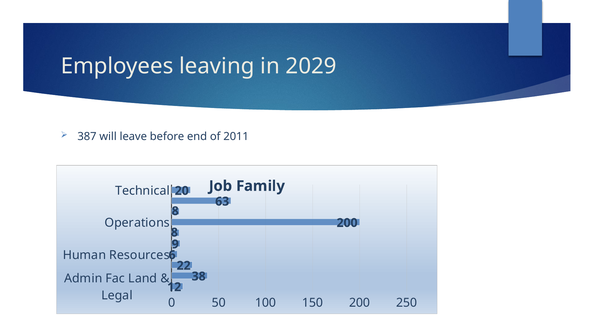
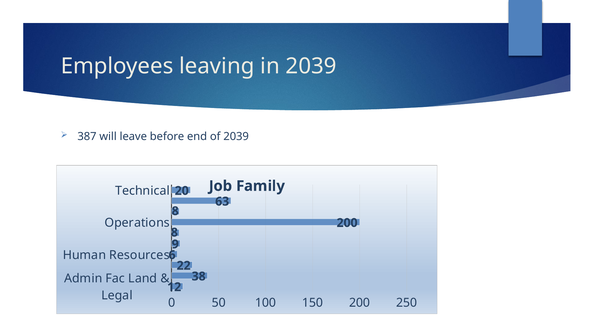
in 2029: 2029 -> 2039
of 2011: 2011 -> 2039
